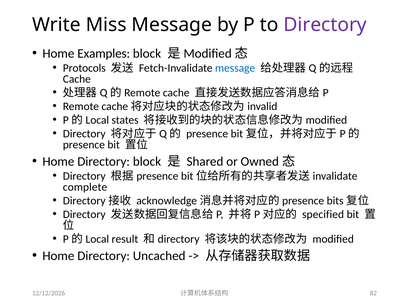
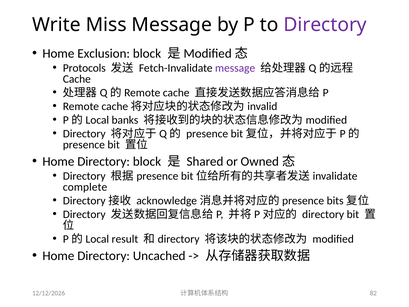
Examples: Examples -> Exclusion
message at (235, 68) colour: blue -> purple
states: states -> banks
specified at (323, 214): specified -> directory
